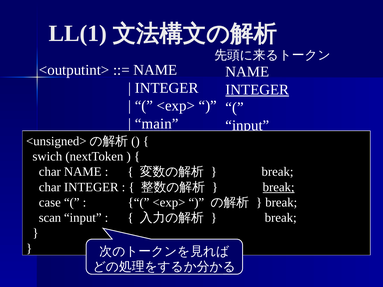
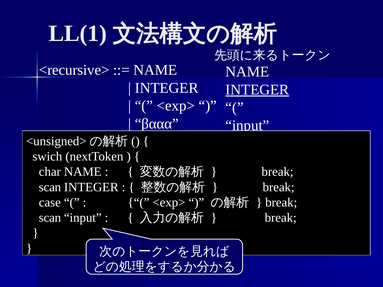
<outputint>: <outputint> -> <recursive>
main: main -> βααα
char at (50, 187): char -> scan
break at (279, 187) underline: present -> none
